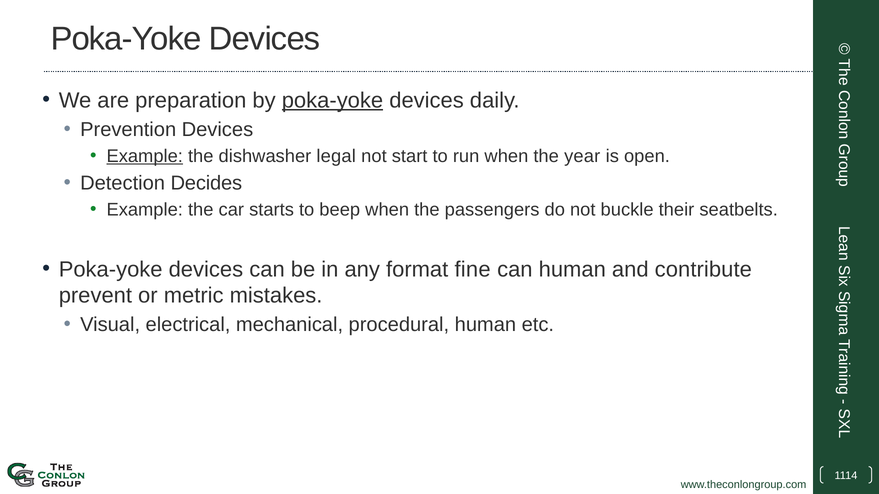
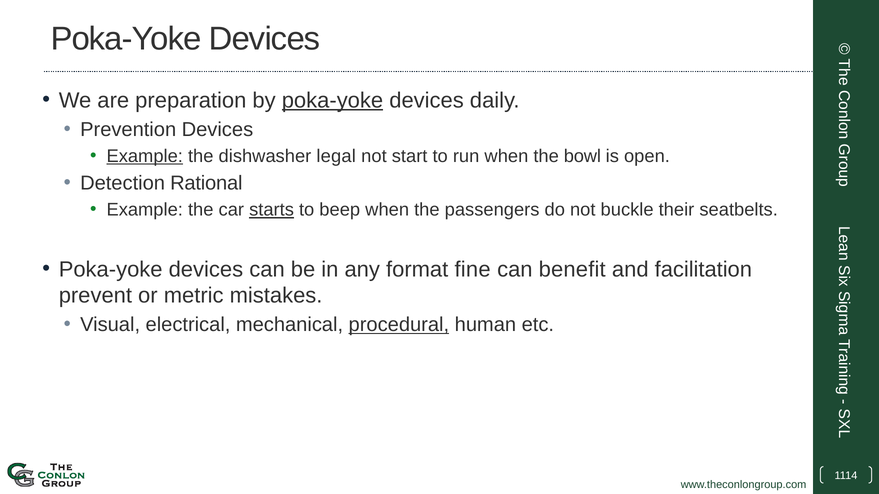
year: year -> bowl
Decides: Decides -> Rational
starts underline: none -> present
can human: human -> benefit
contribute: contribute -> facilitation
procedural underline: none -> present
